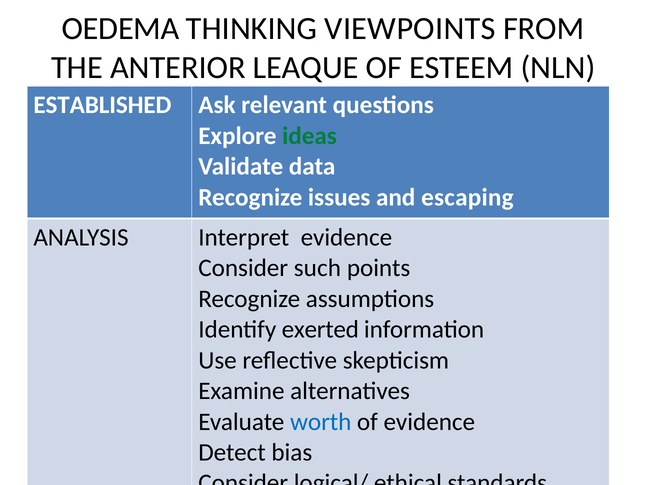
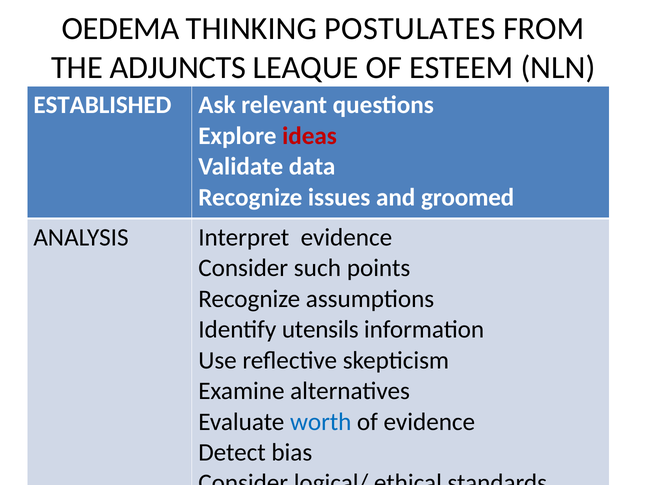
VIEWPOINTS: VIEWPOINTS -> POSTULATES
ANTERIOR: ANTERIOR -> ADJUNCTS
ideas colour: green -> red
escaping: escaping -> groomed
exerted: exerted -> utensils
